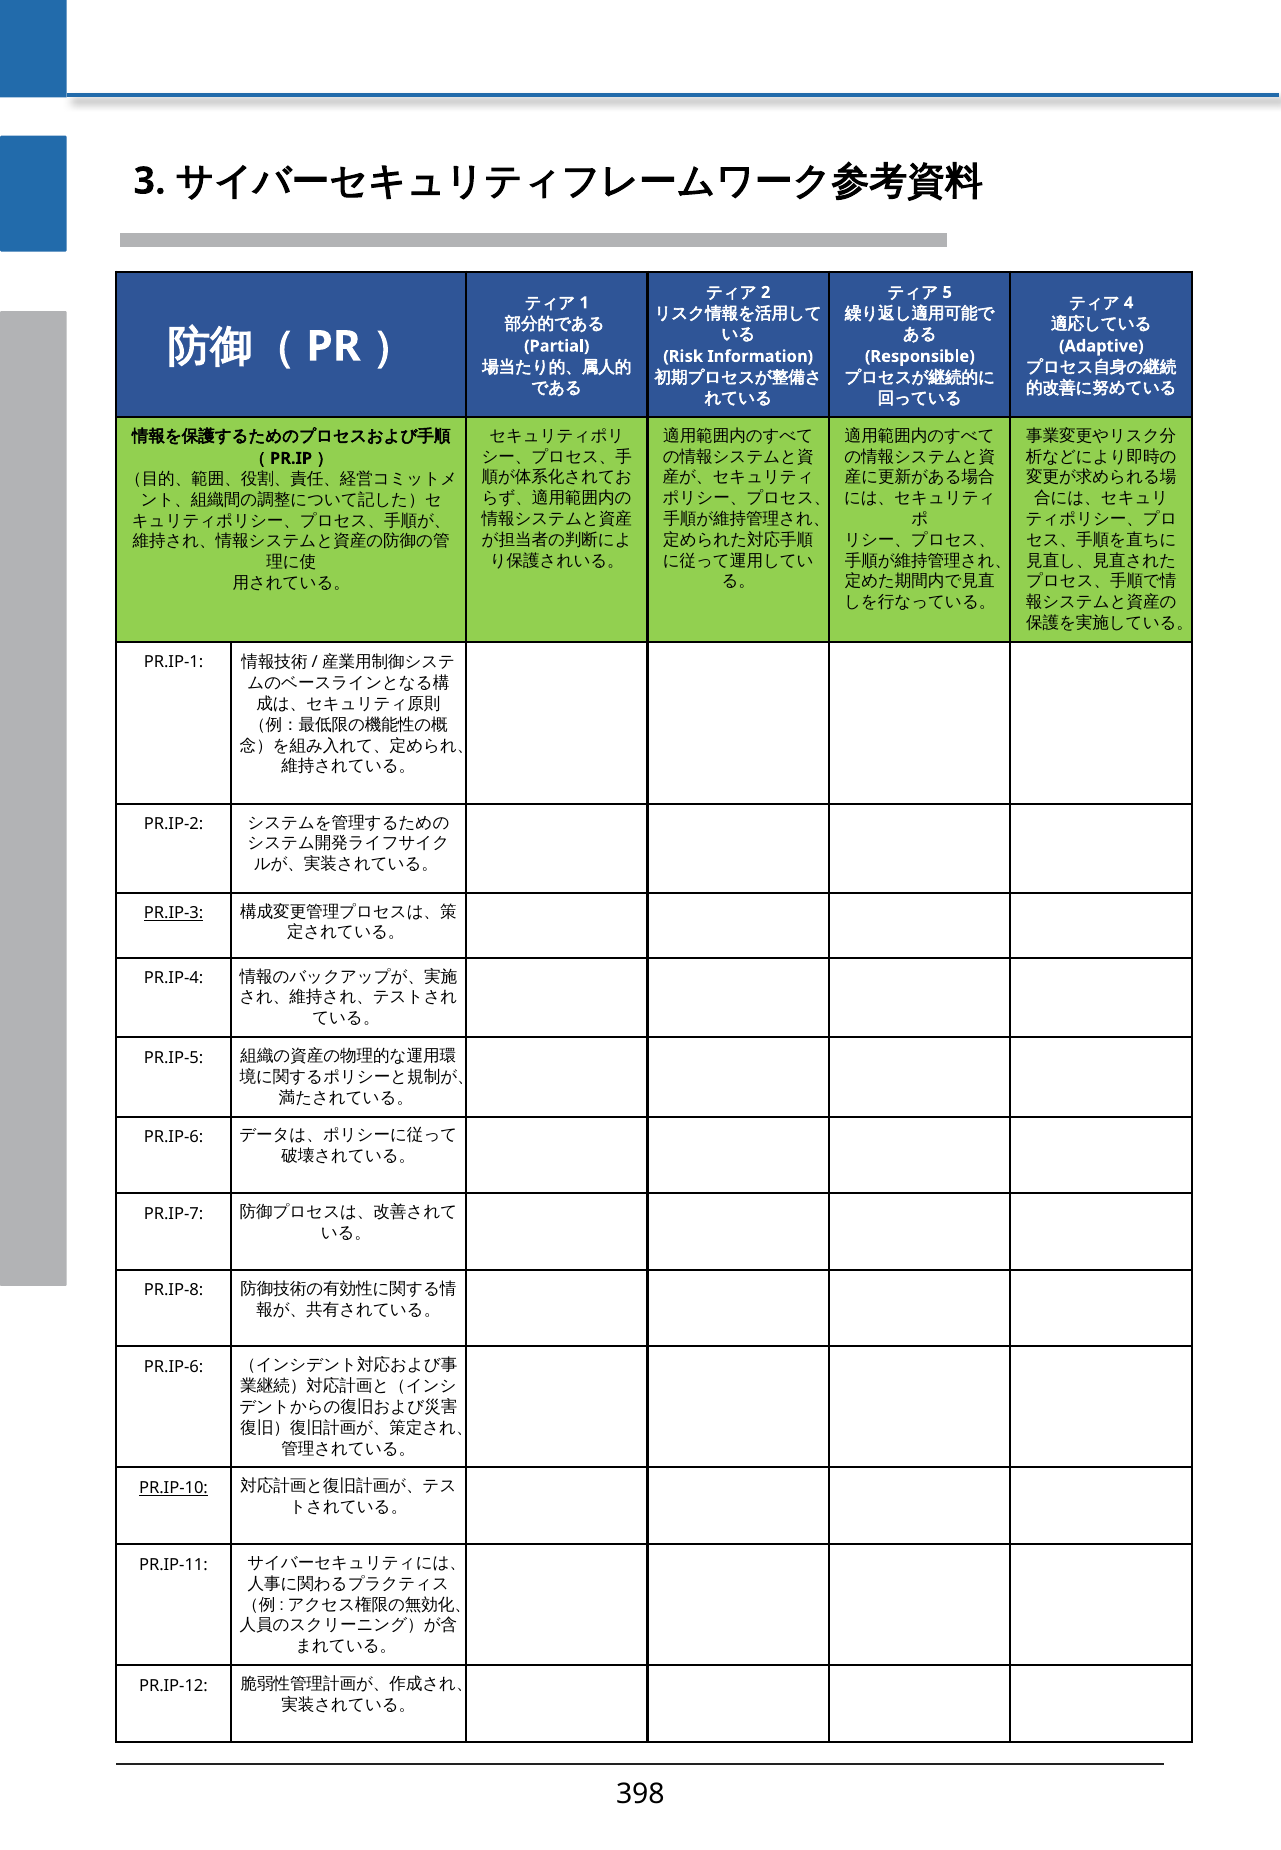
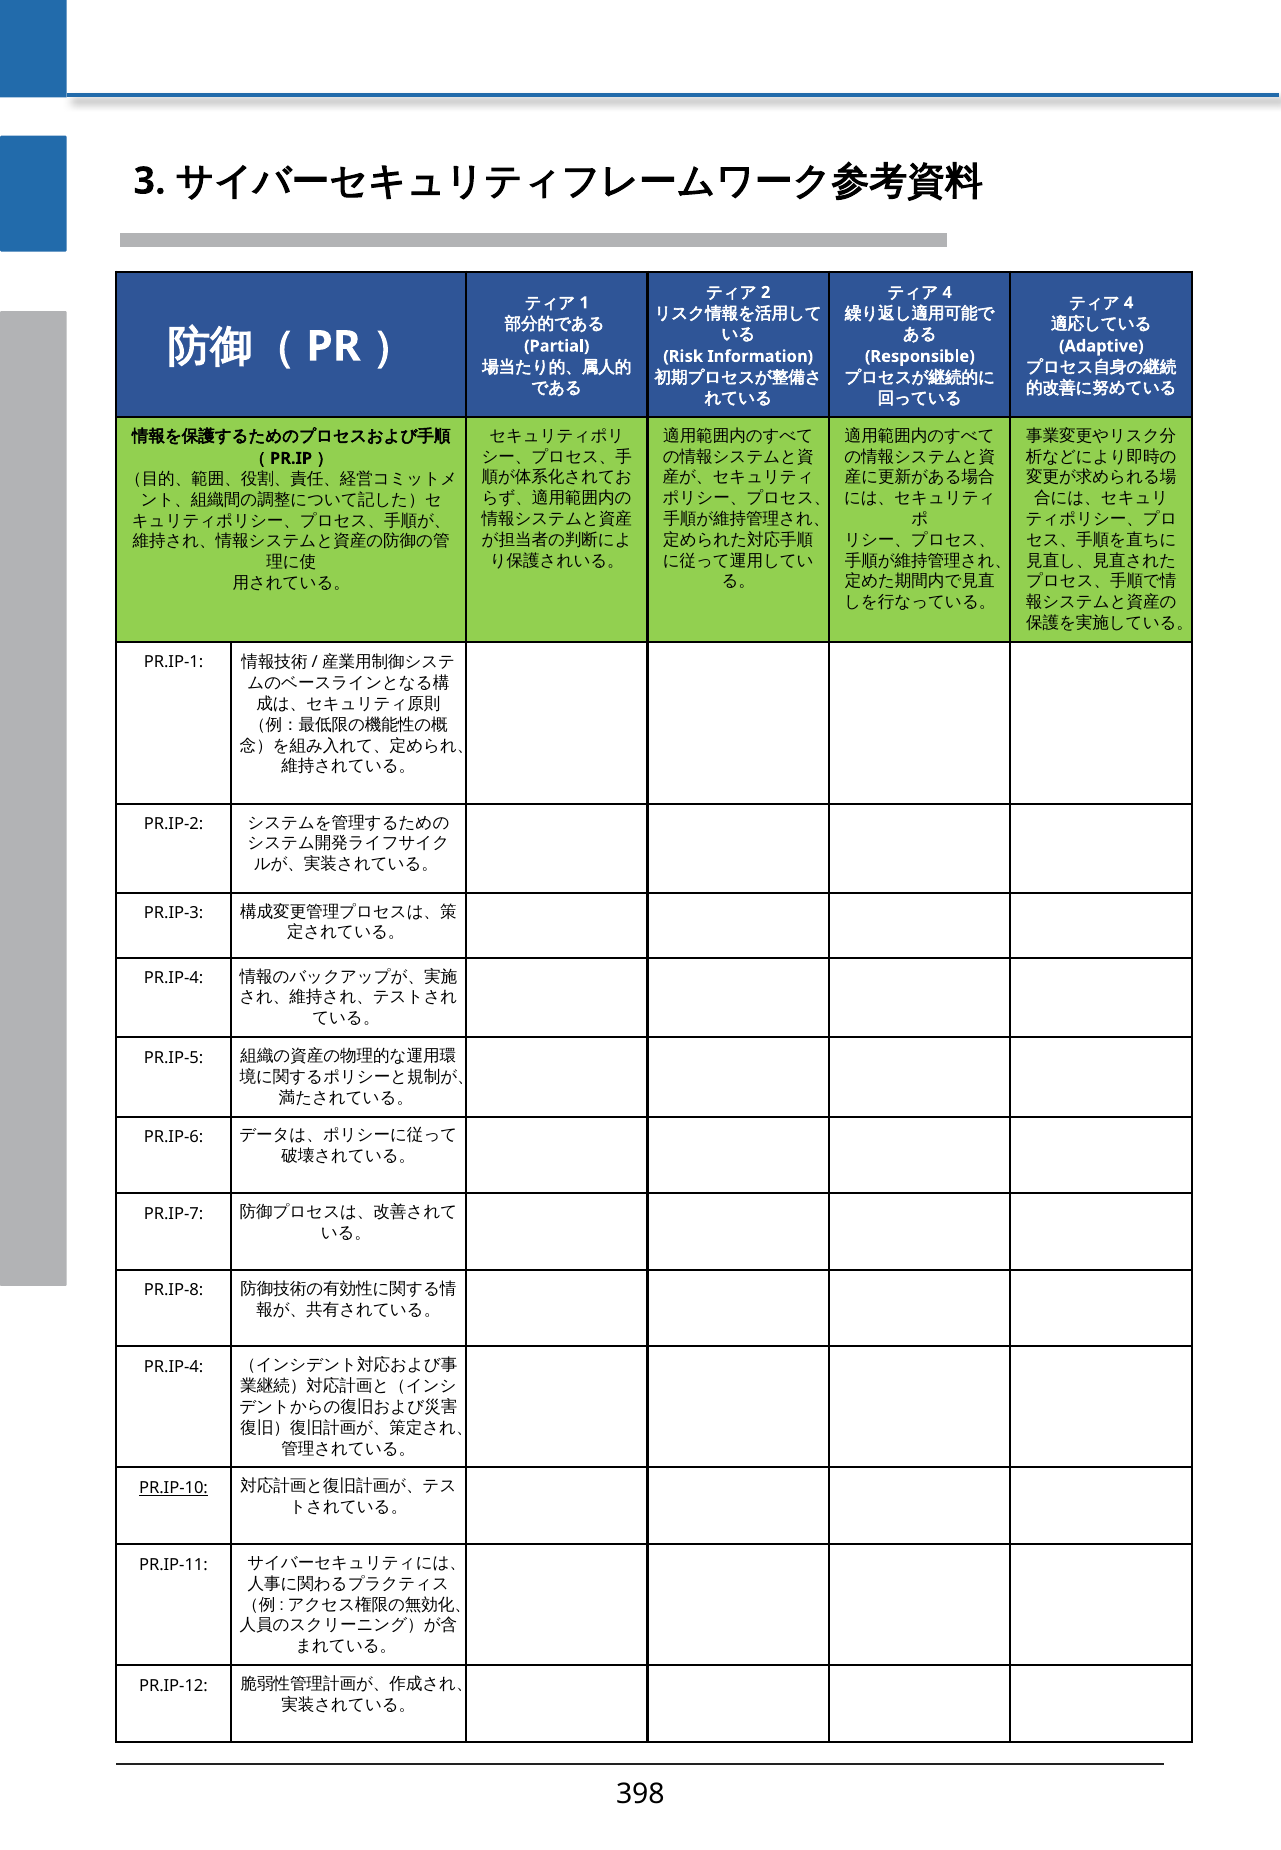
5 at (947, 292): 5 -> 4
PR.IP-3 underline: present -> none
PR.IP-6 at (174, 1367): PR.IP-6 -> PR.IP-4
